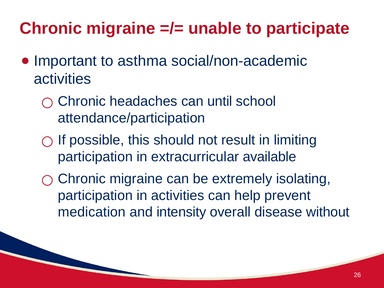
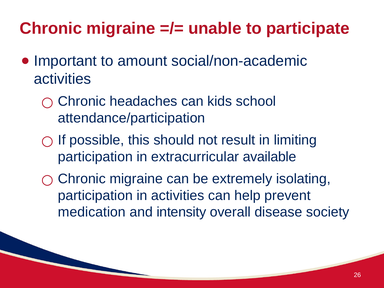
asthma: asthma -> amount
until: until -> kids
without: without -> society
